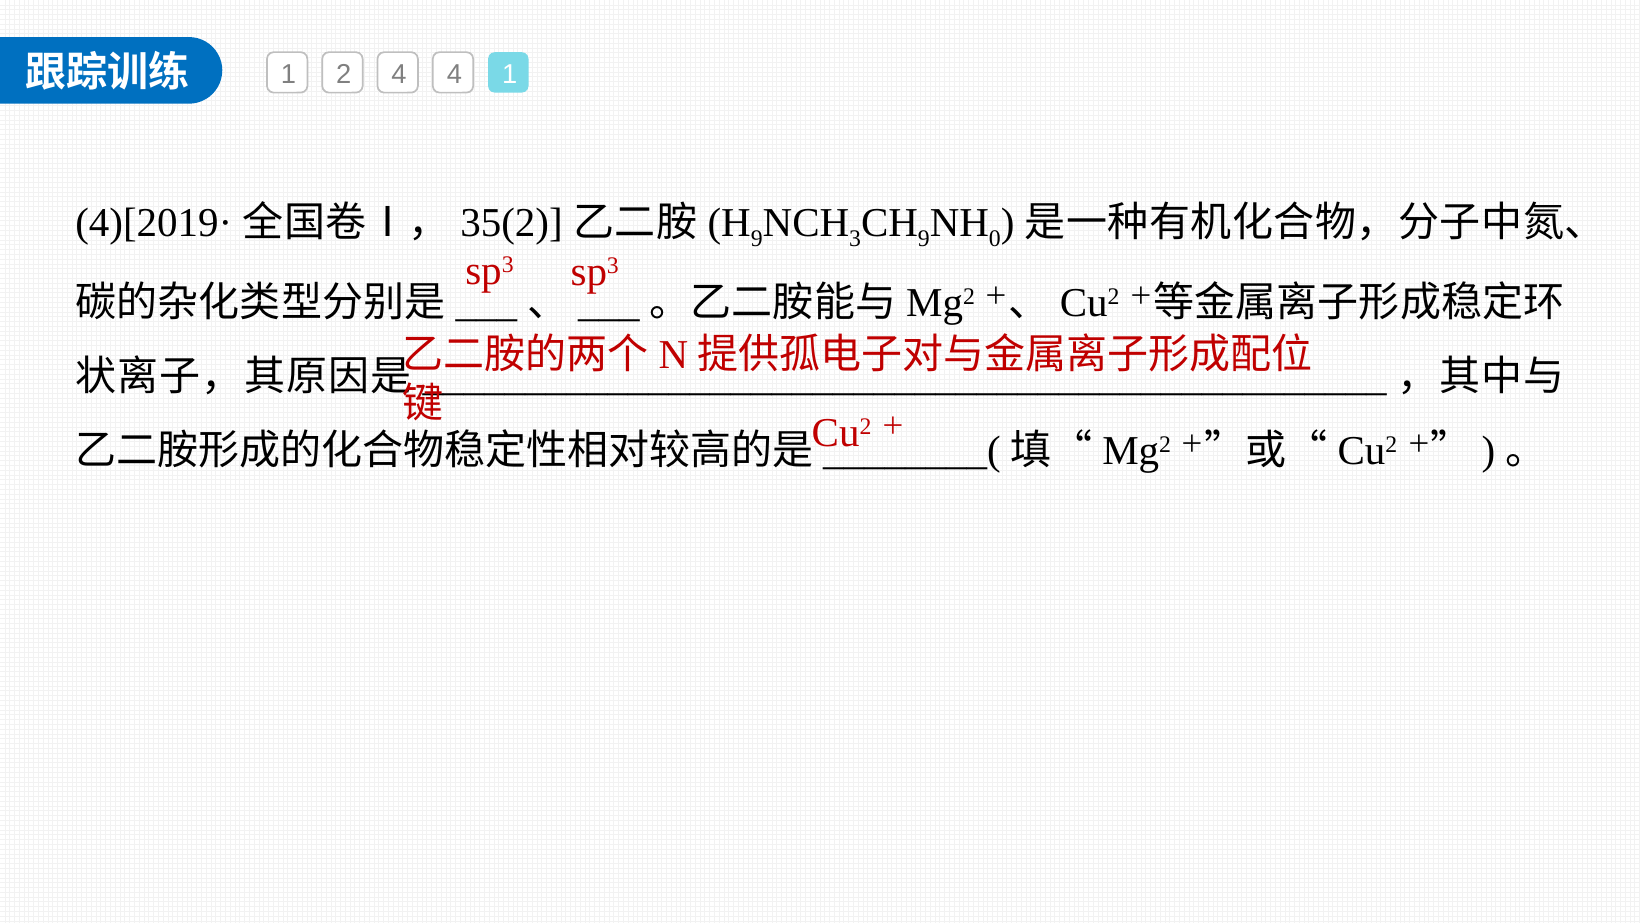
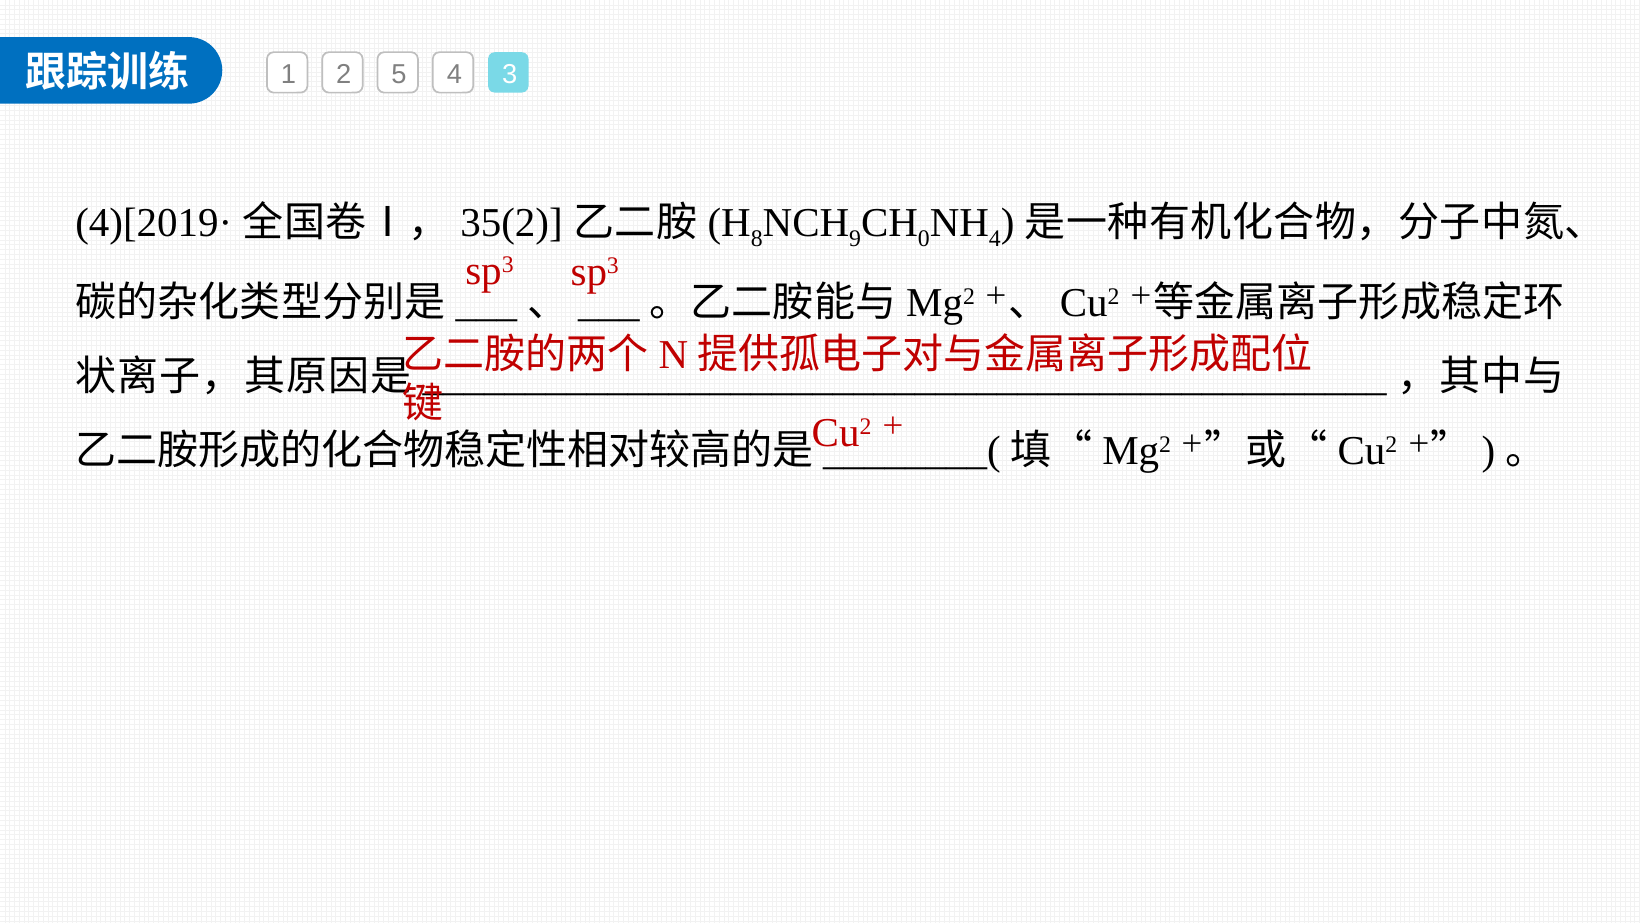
2 4: 4 -> 5
4 1: 1 -> 3
9 at (757, 238): 9 -> 8
3: 3 -> 9
9 at (924, 238): 9 -> 0
0 at (995, 238): 0 -> 4
